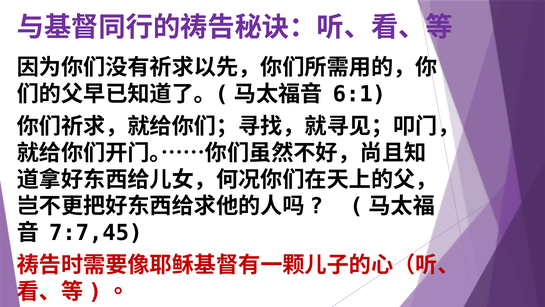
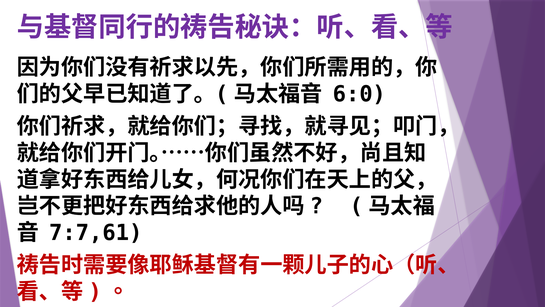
6:1: 6:1 -> 6:0
7:7,45: 7:7,45 -> 7:7,61
